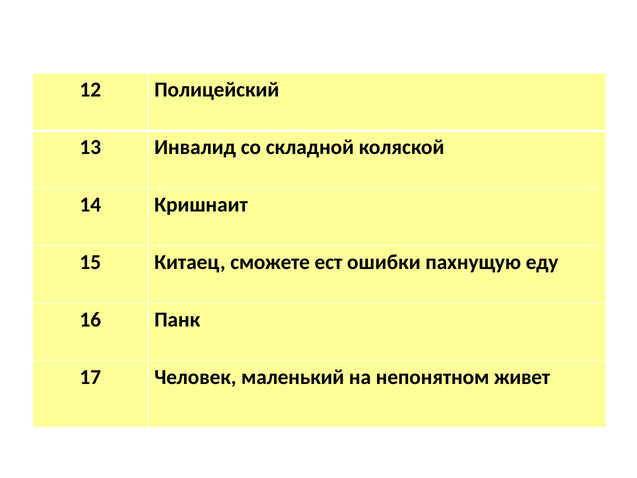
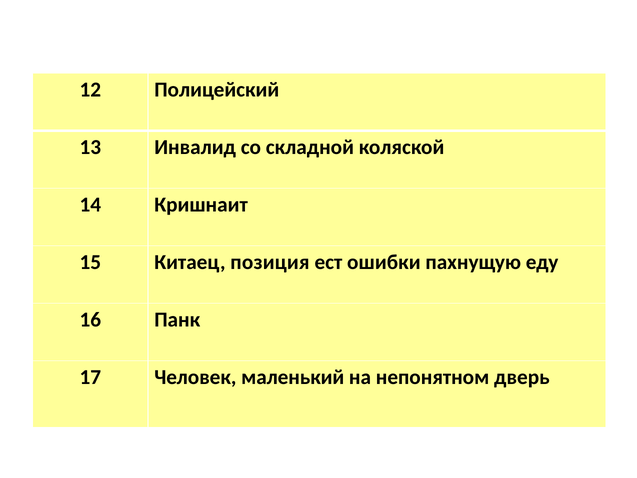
сможете: сможете -> позиция
живет: живет -> дверь
